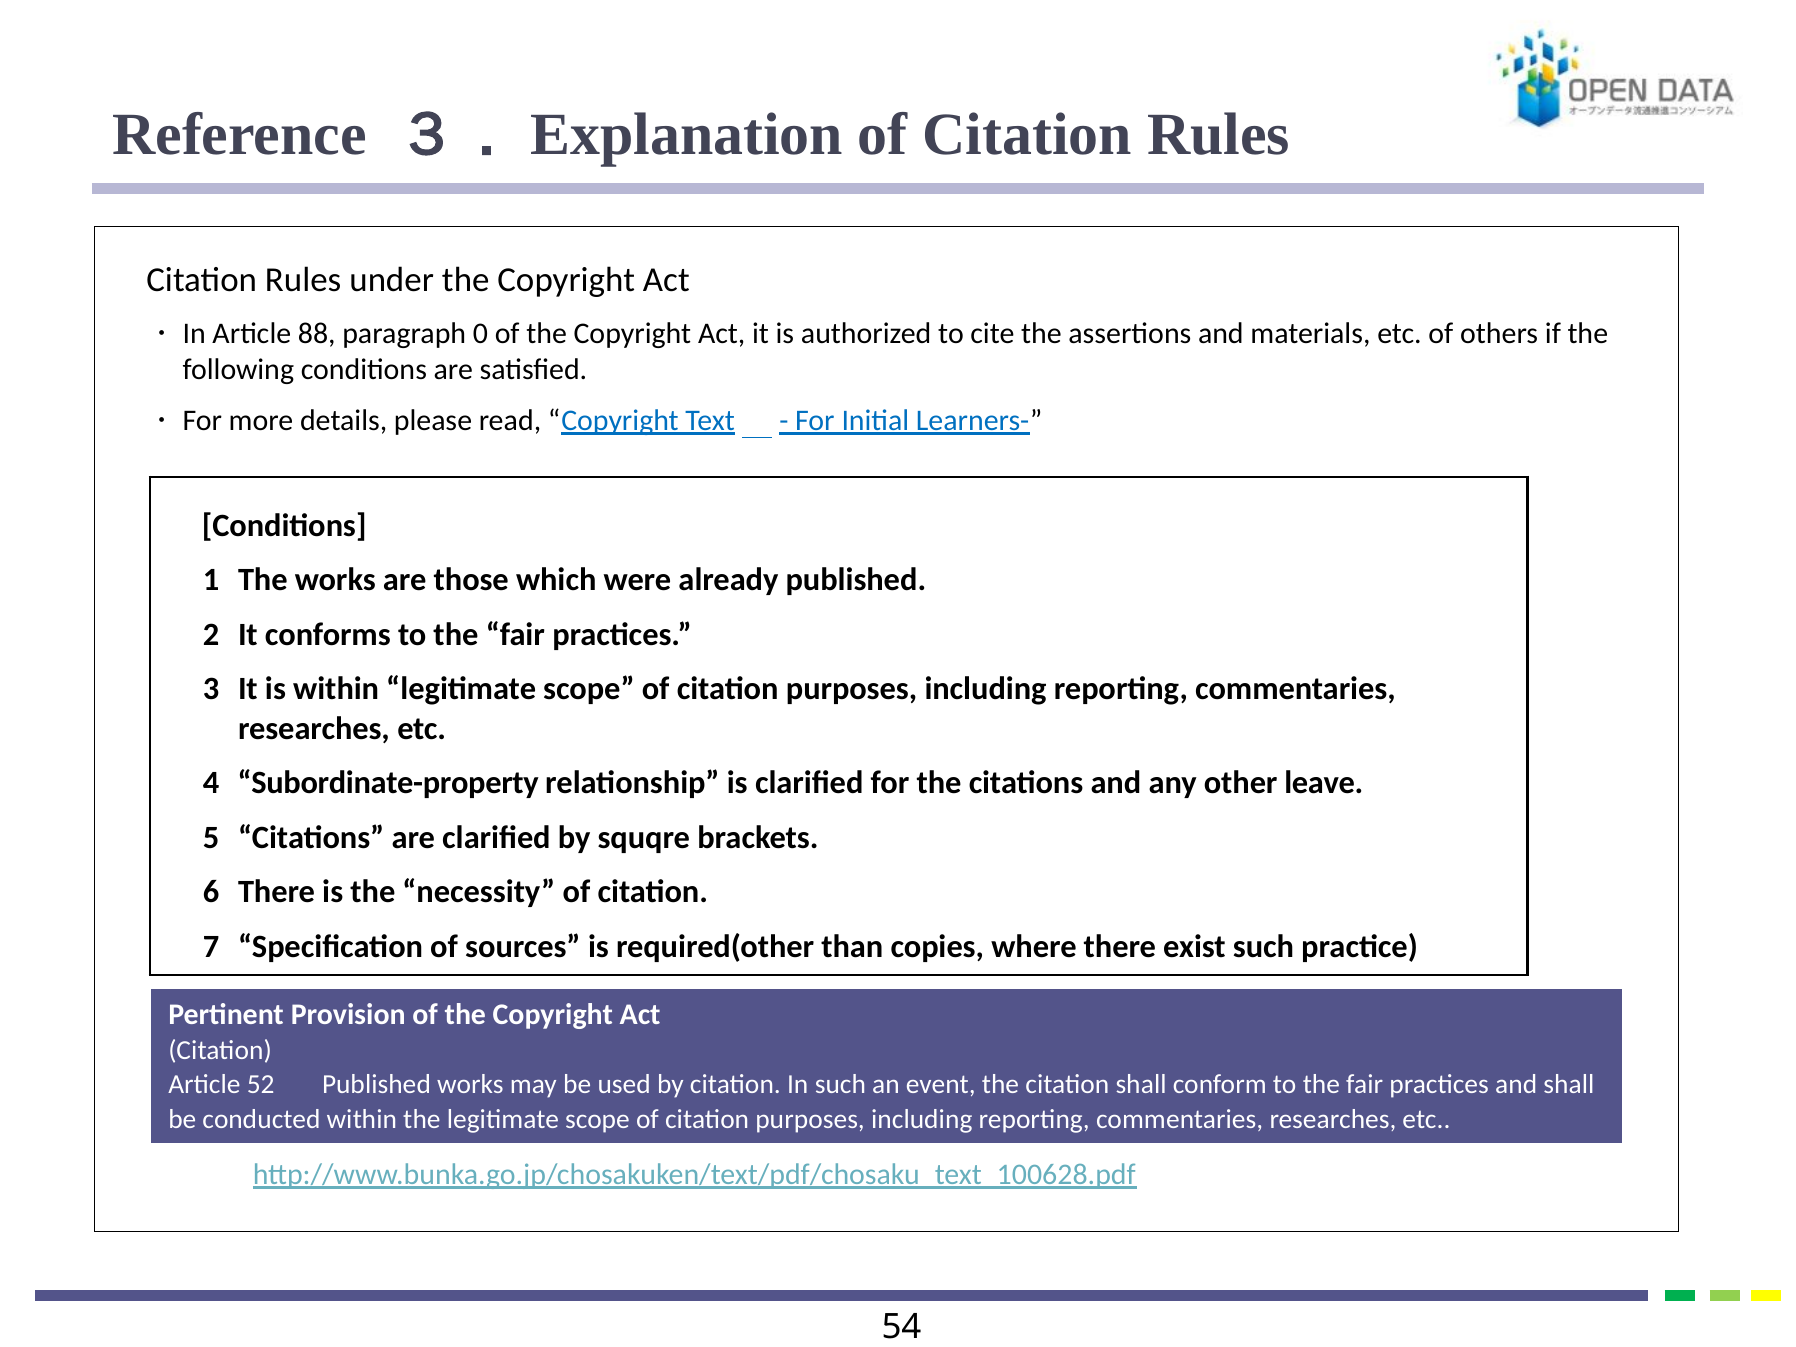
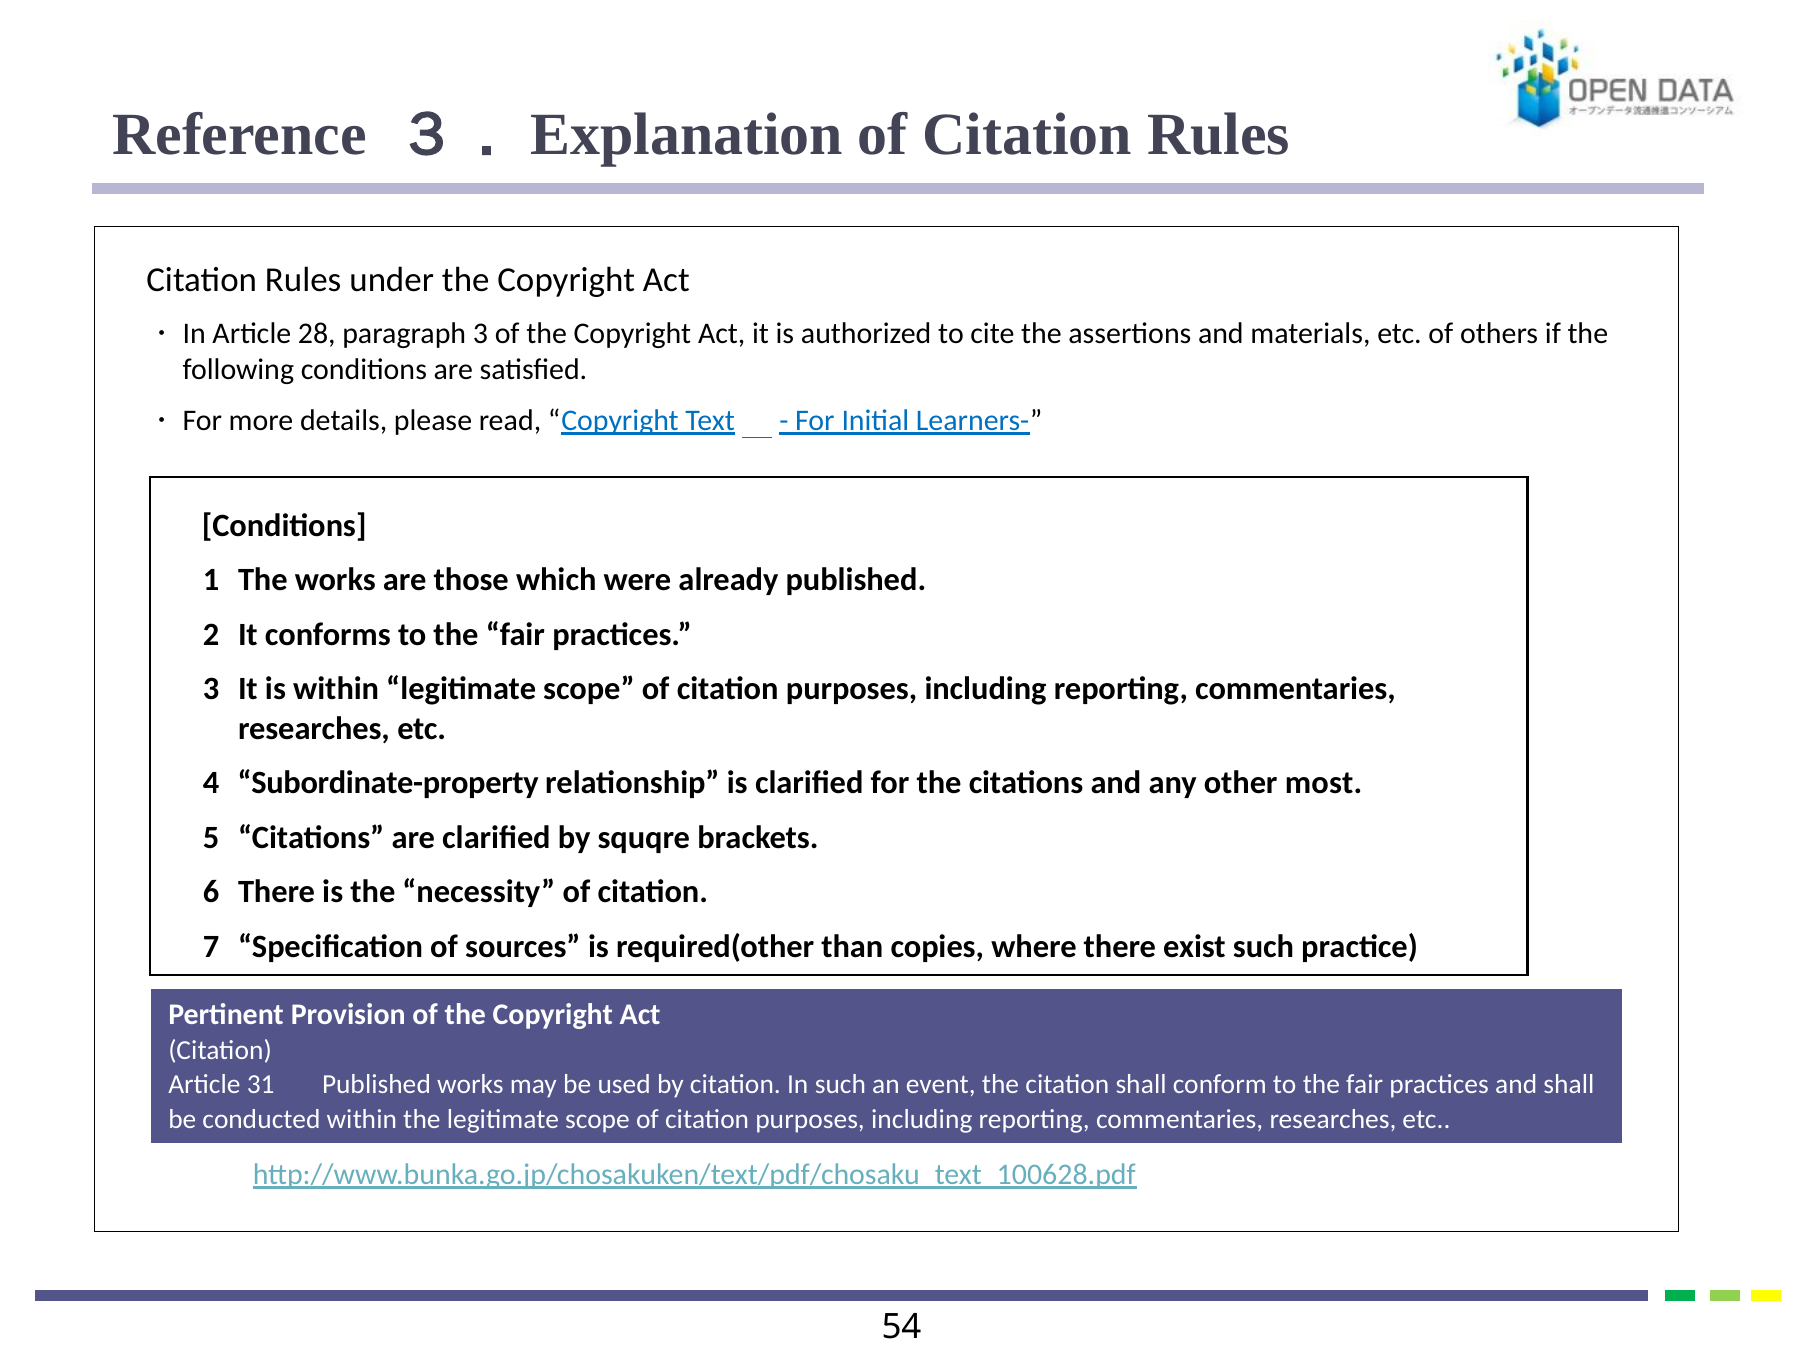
88: 88 -> 28
paragraph 0: 0 -> 3
leave: leave -> most
52: 52 -> 31
